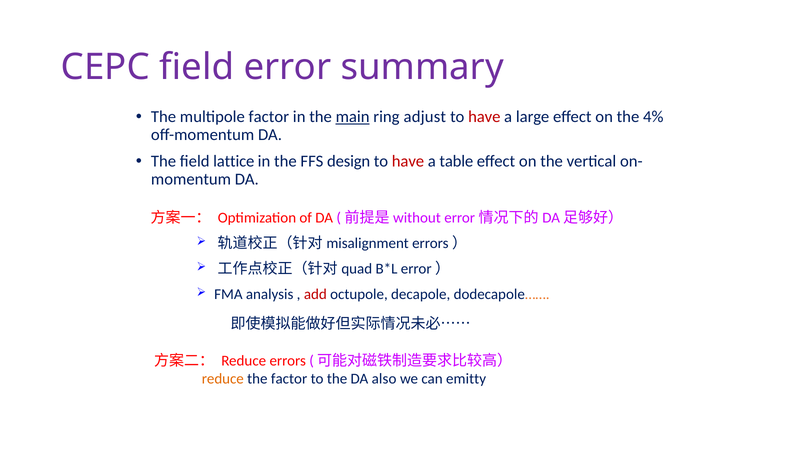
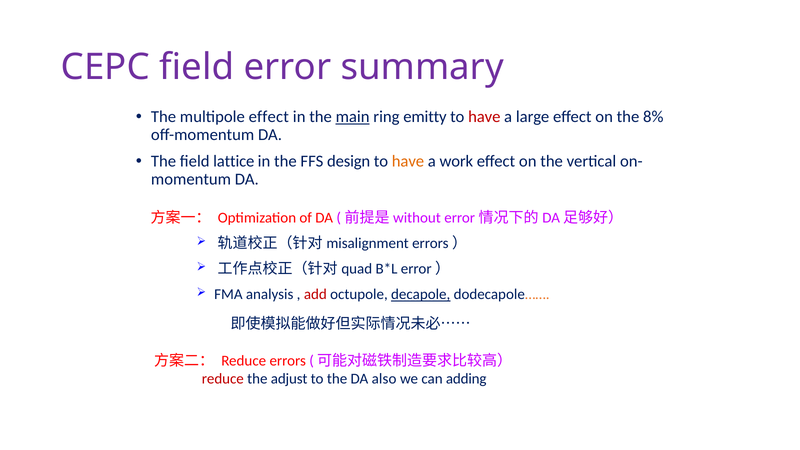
multipole factor: factor -> effect
adjust: adjust -> emitty
4%: 4% -> 8%
have at (408, 161) colour: red -> orange
table: table -> work
decapole underline: none -> present
reduce at (223, 379) colour: orange -> red
the factor: factor -> adjust
emitty: emitty -> adding
